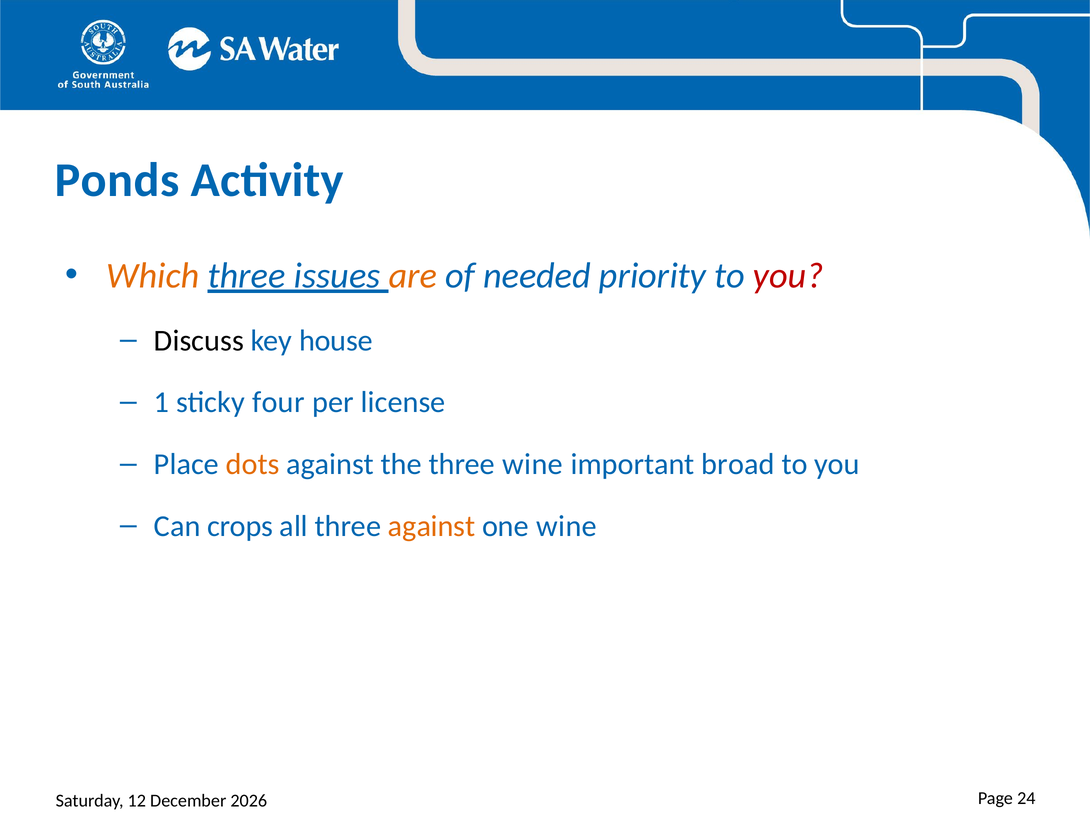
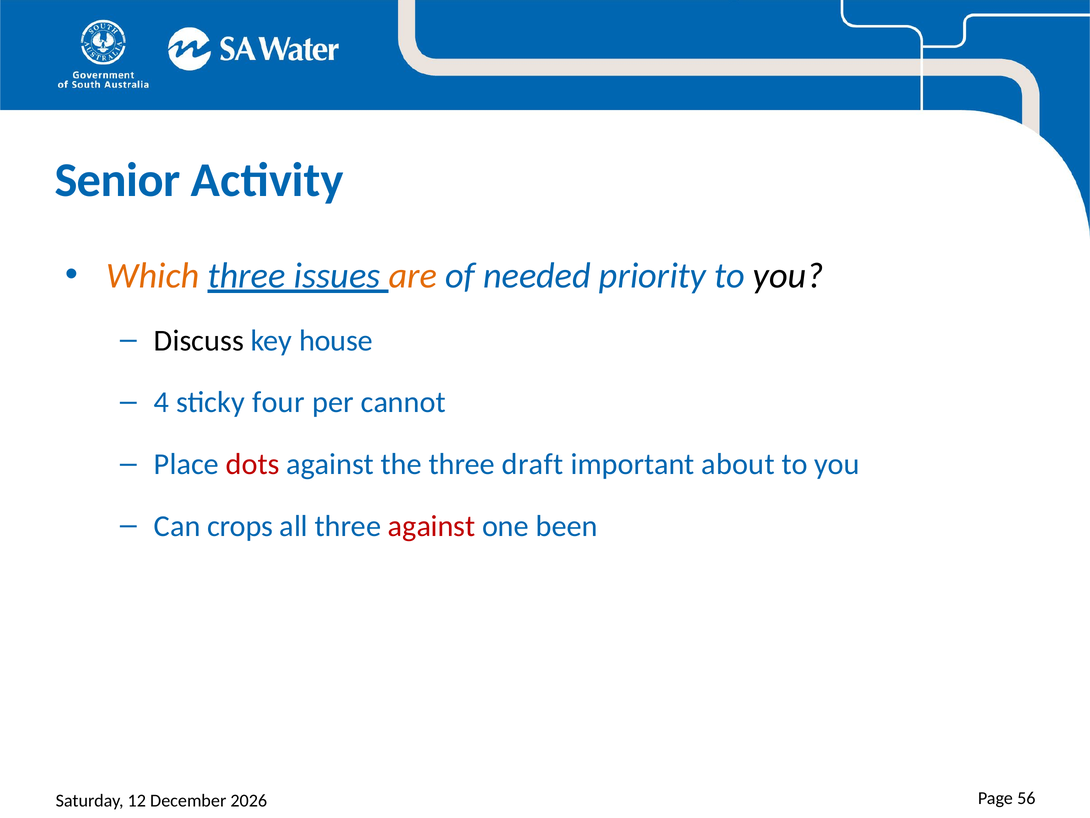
Ponds: Ponds -> Senior
you at (788, 275) colour: red -> black
1: 1 -> 4
license: license -> cannot
dots colour: orange -> red
three wine: wine -> draft
broad: broad -> about
against at (432, 526) colour: orange -> red
one wine: wine -> been
24: 24 -> 56
